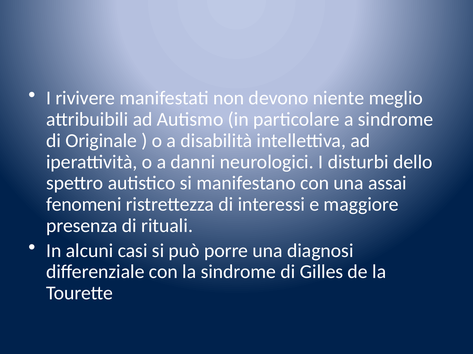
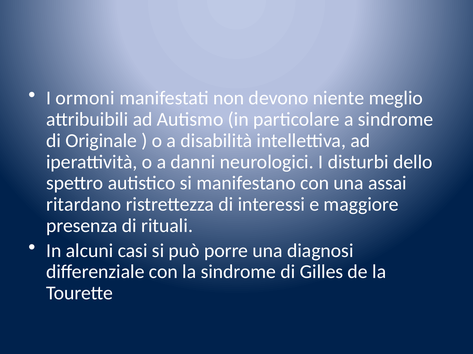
rivivere: rivivere -> ormoni
fenomeni: fenomeni -> ritardano
